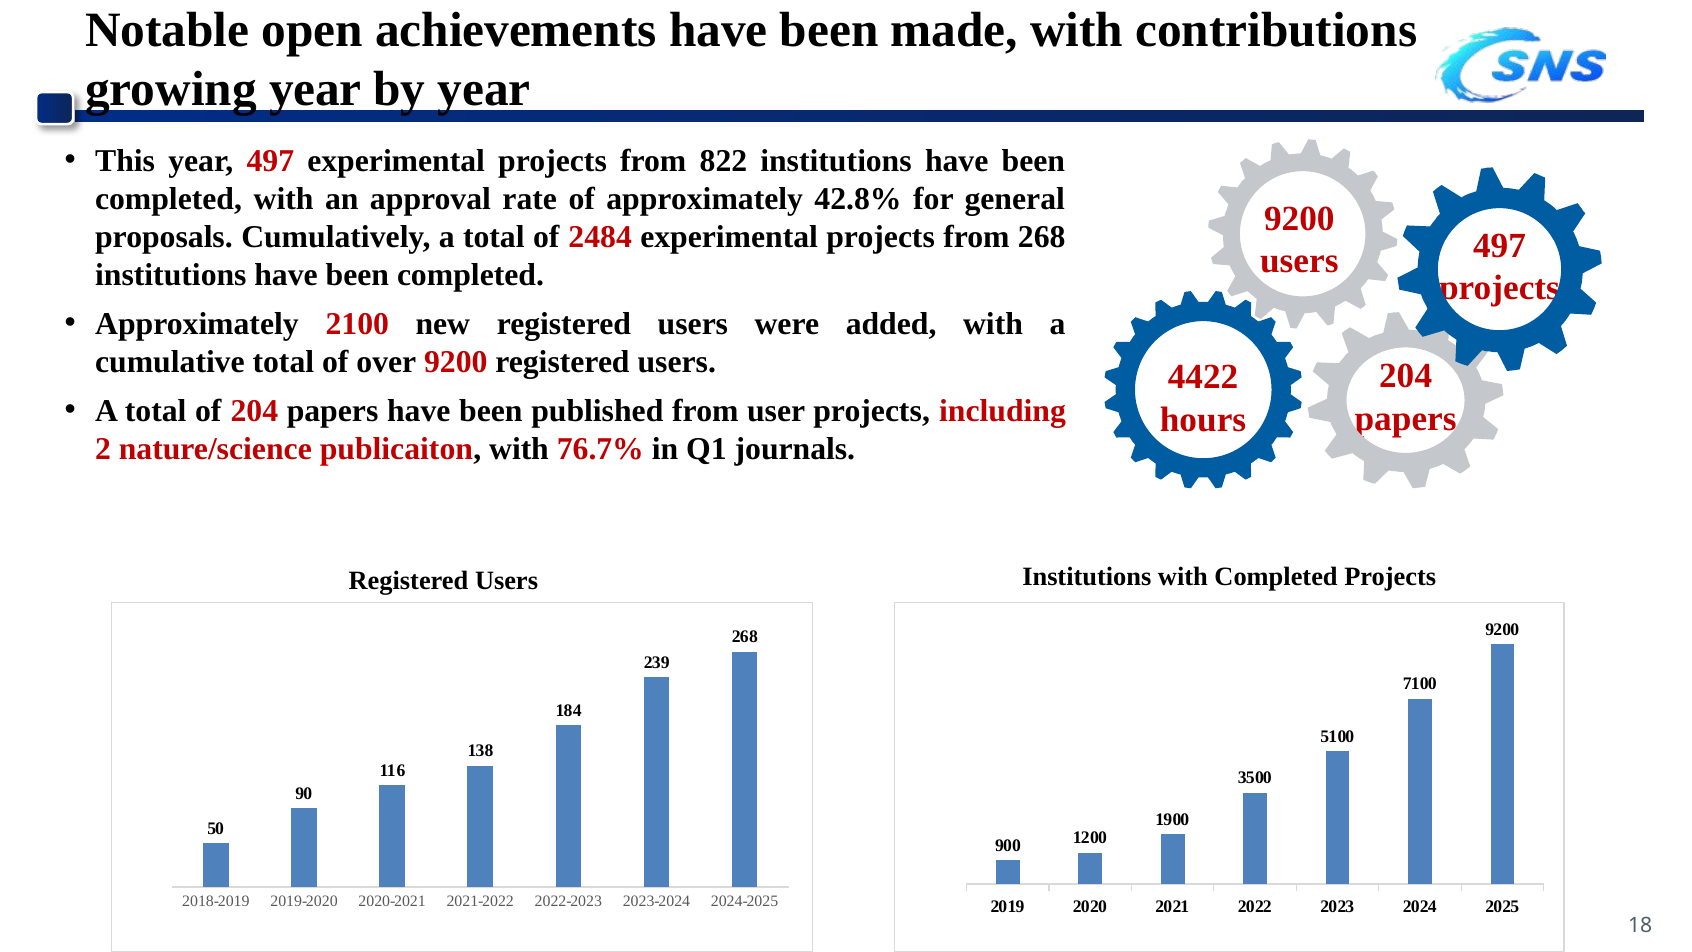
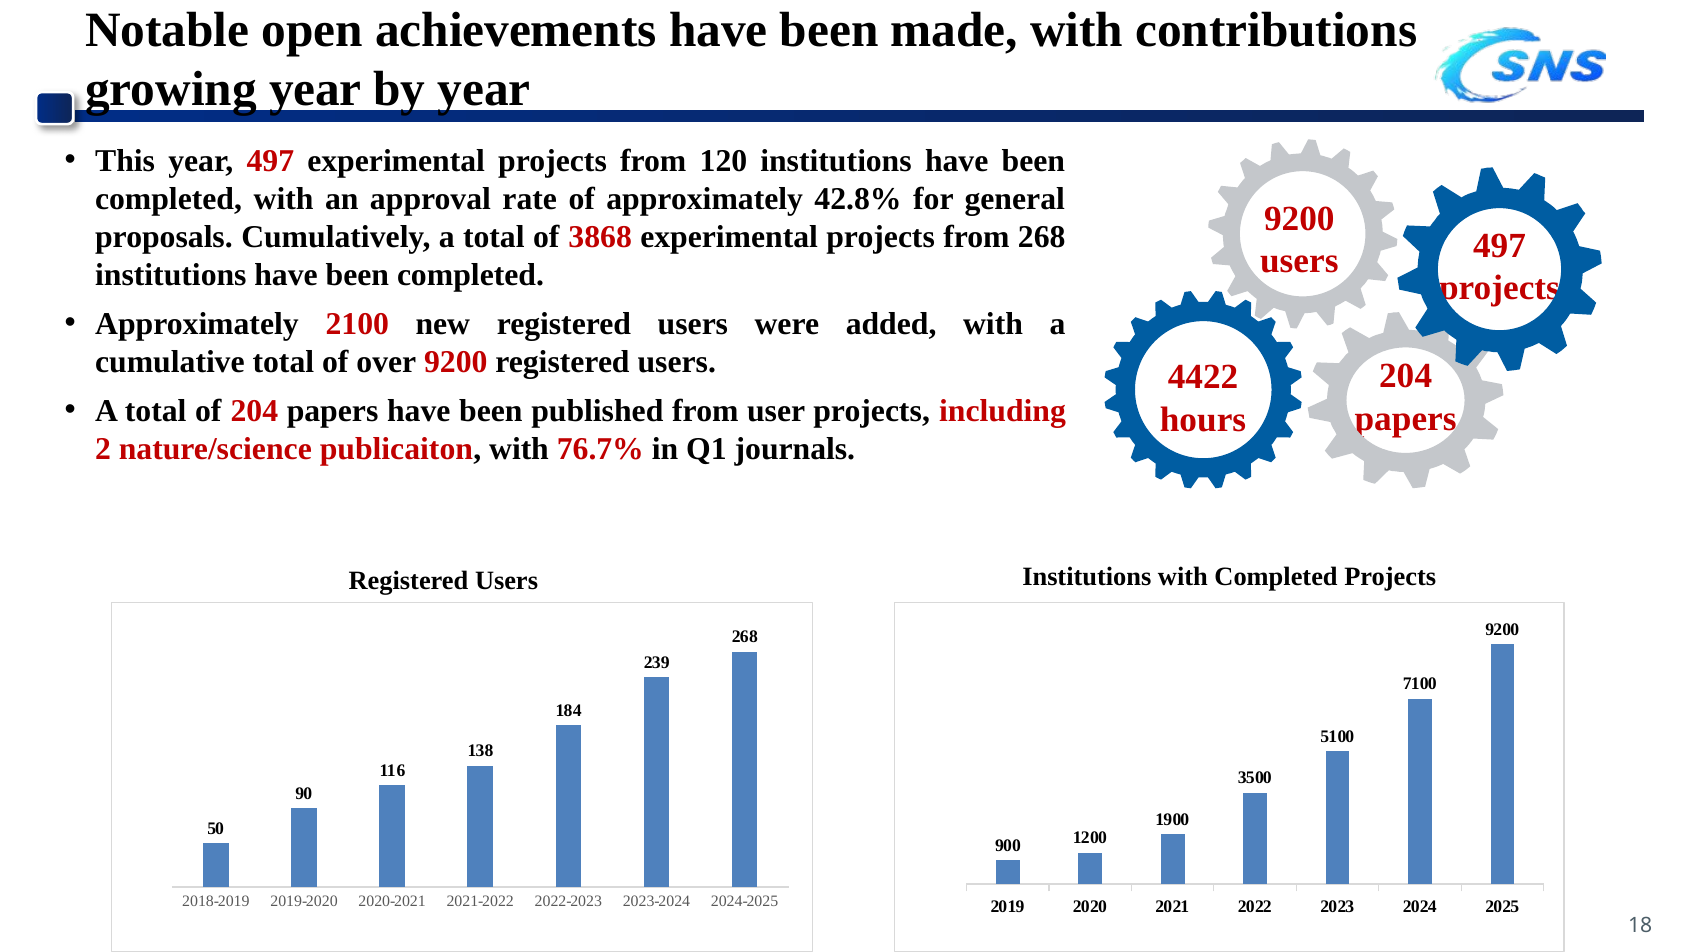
822: 822 -> 120
2484: 2484 -> 3868
